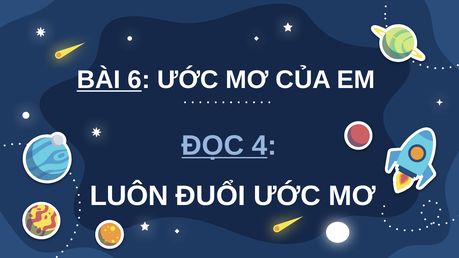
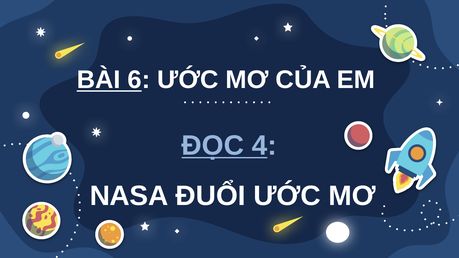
LUÔN: LUÔN -> NASA
